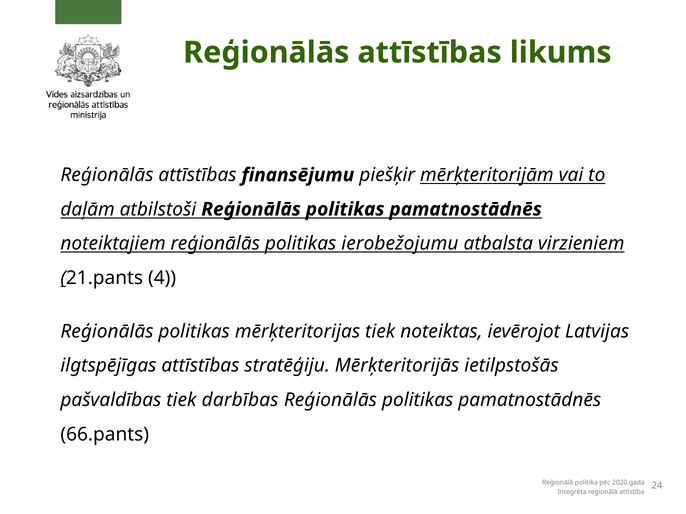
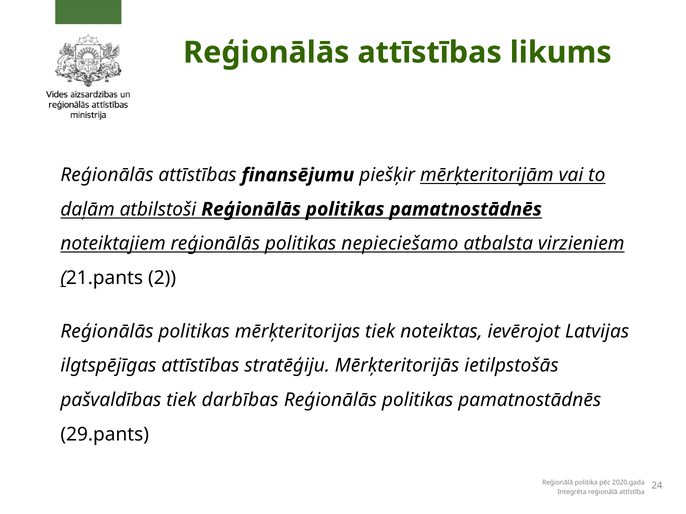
ierobežojumu: ierobežojumu -> nepieciešamo
4: 4 -> 2
66.pants: 66.pants -> 29.pants
